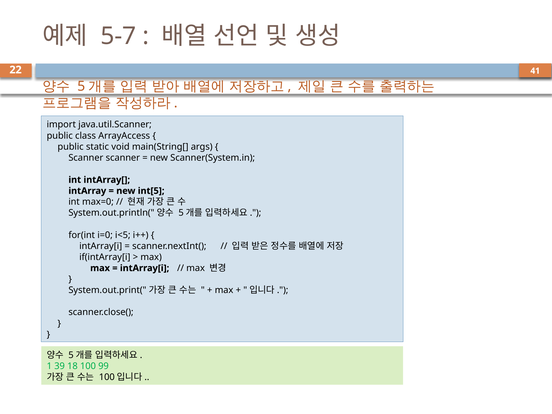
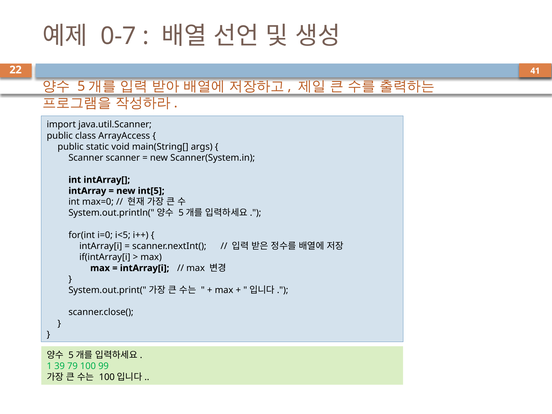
5-7: 5-7 -> 0-7
18: 18 -> 79
